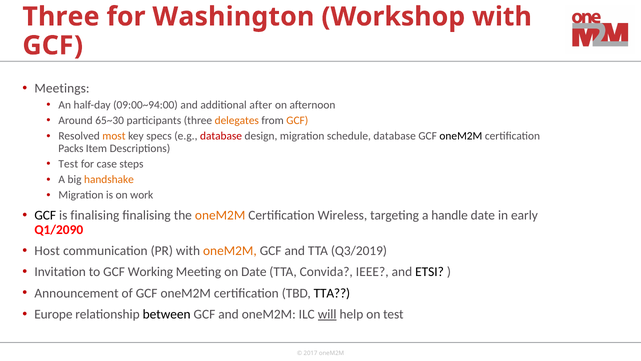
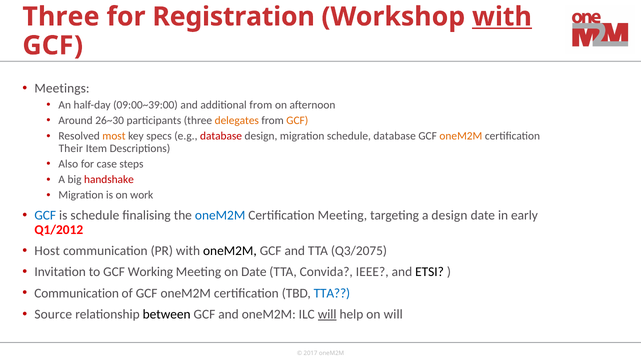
Washington: Washington -> Registration
with at (502, 17) underline: none -> present
09:00~94:00: 09:00~94:00 -> 09:00~39:00
additional after: after -> from
65~30: 65~30 -> 26~30
oneM2M at (461, 136) colour: black -> orange
Packs: Packs -> Their
Test at (68, 164): Test -> Also
handshake colour: orange -> red
GCF at (45, 215) colour: black -> blue
is finalising: finalising -> schedule
oneM2M at (220, 215) colour: orange -> blue
Certification Wireless: Wireless -> Meeting
a handle: handle -> design
Q1/2090: Q1/2090 -> Q1/2012
oneM2M at (230, 251) colour: orange -> black
Q3/2019: Q3/2019 -> Q3/2075
Announcement at (77, 293): Announcement -> Communication
TTA at (332, 293) colour: black -> blue
Europe: Europe -> Source
on test: test -> will
